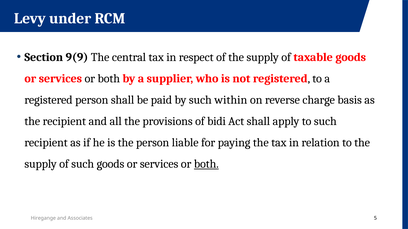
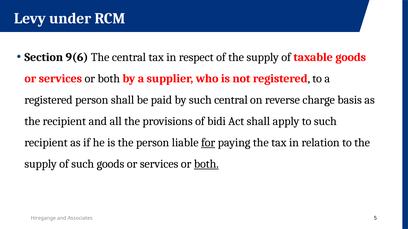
9(9: 9(9 -> 9(6
such within: within -> central
for underline: none -> present
